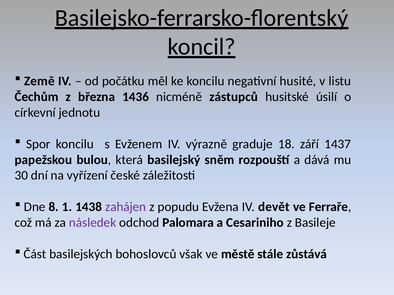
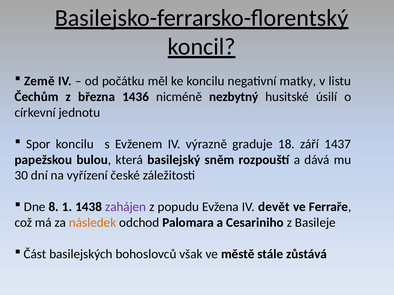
husité: husité -> matky
zástupců: zástupců -> nezbytný
následek colour: purple -> orange
